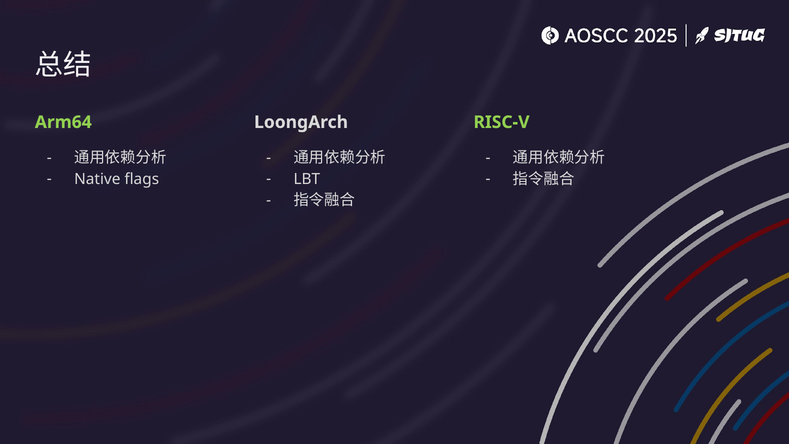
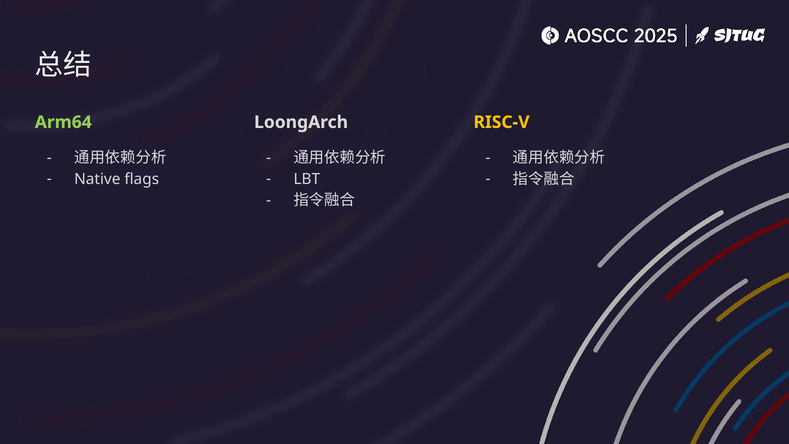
RISC-V colour: light green -> yellow
